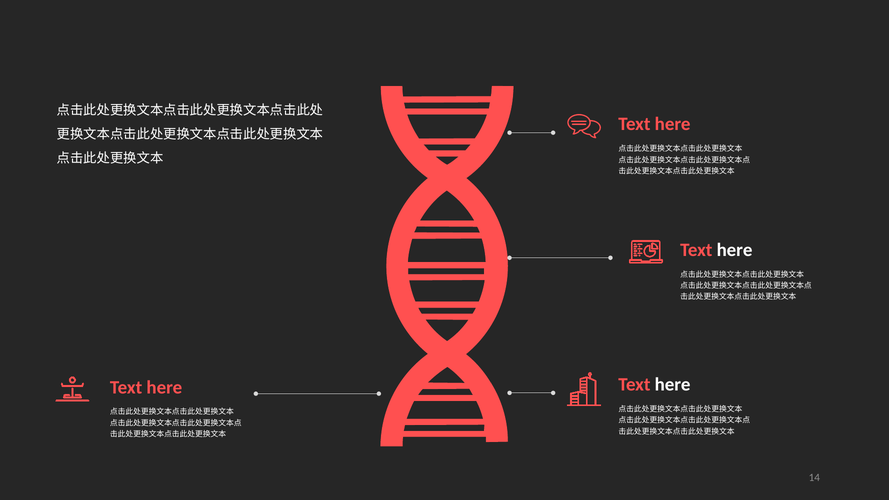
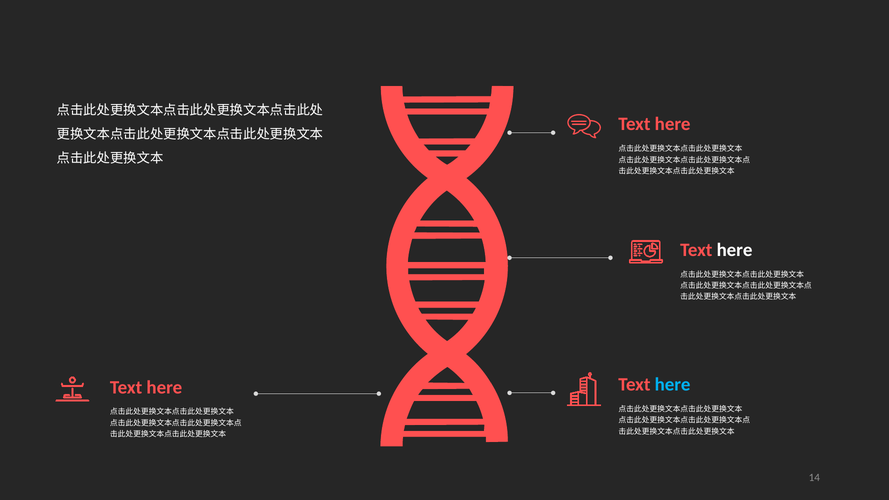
here at (673, 385) colour: white -> light blue
